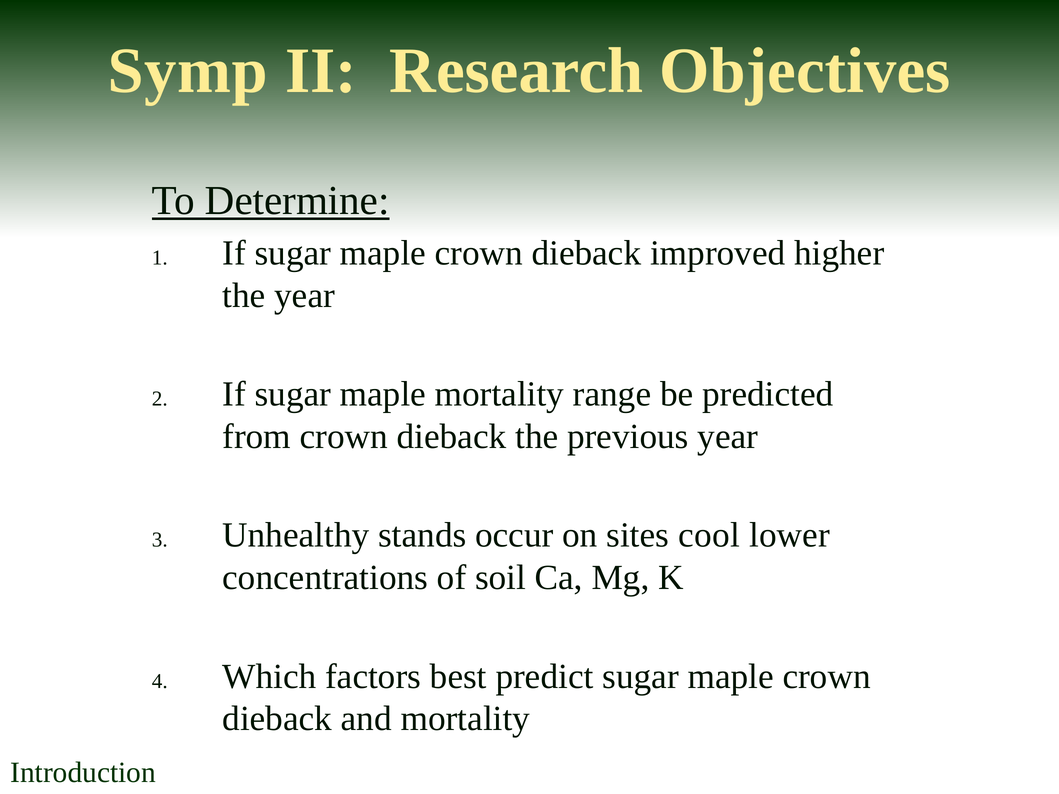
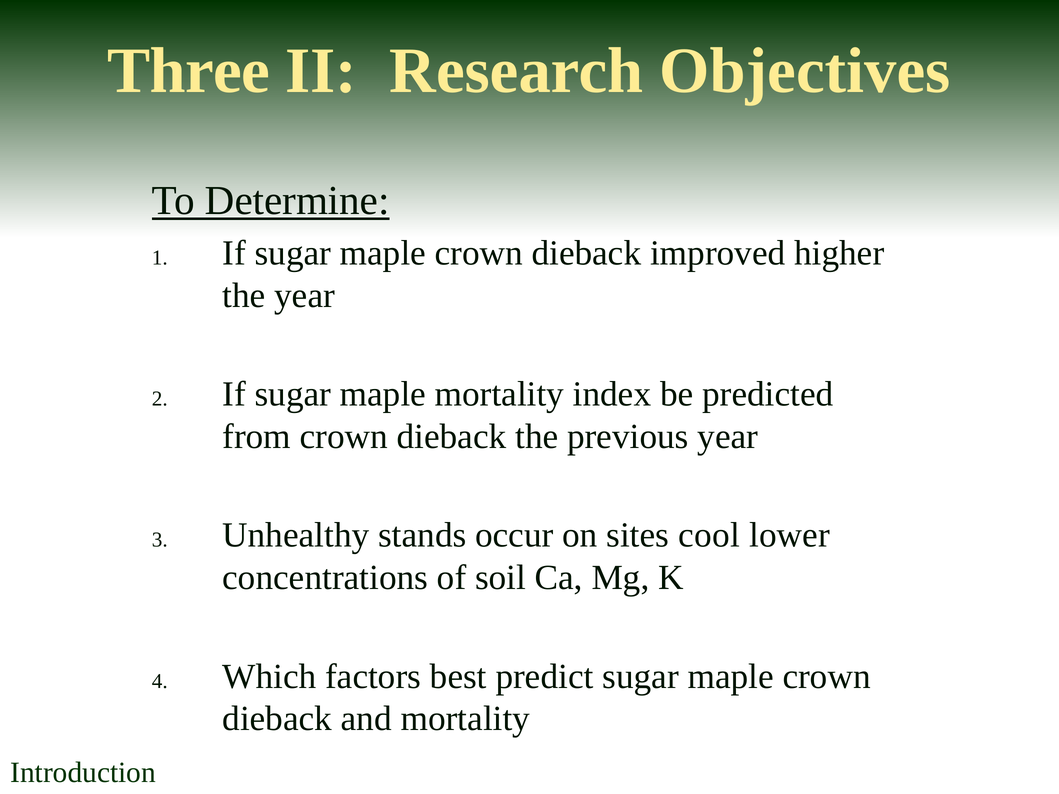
Symp: Symp -> Three
range: range -> index
